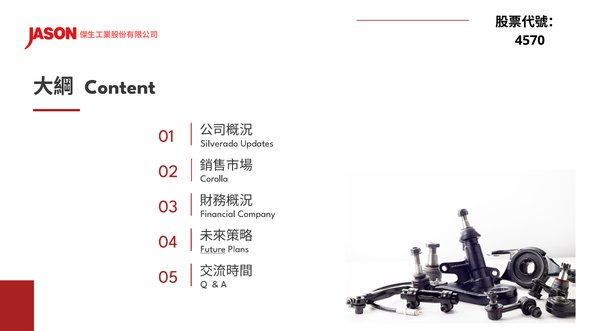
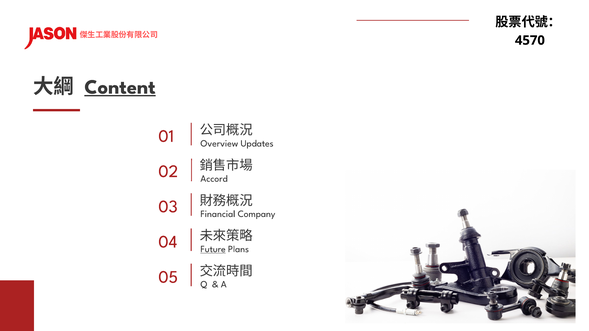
Content underline: none -> present
Silverado: Silverado -> Overview
Corolla: Corolla -> Accord
